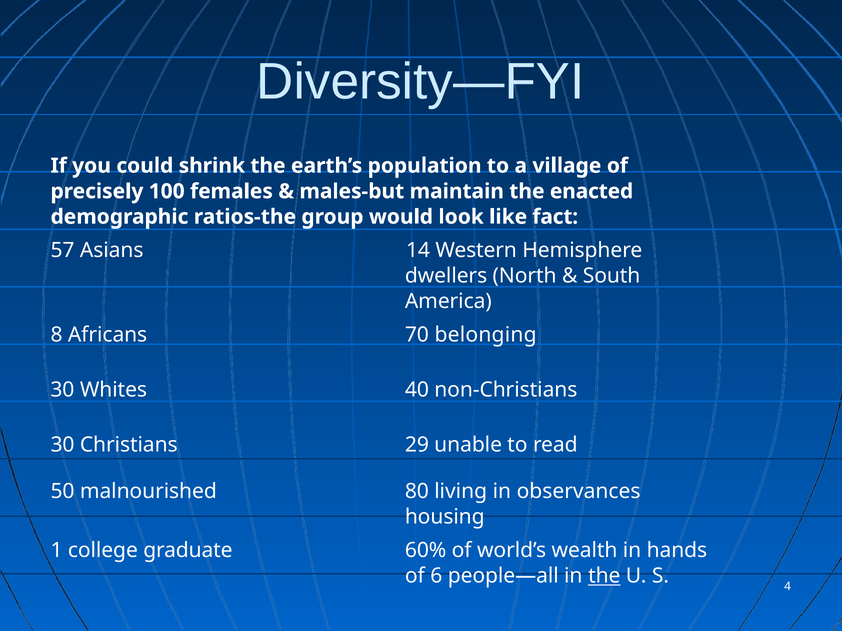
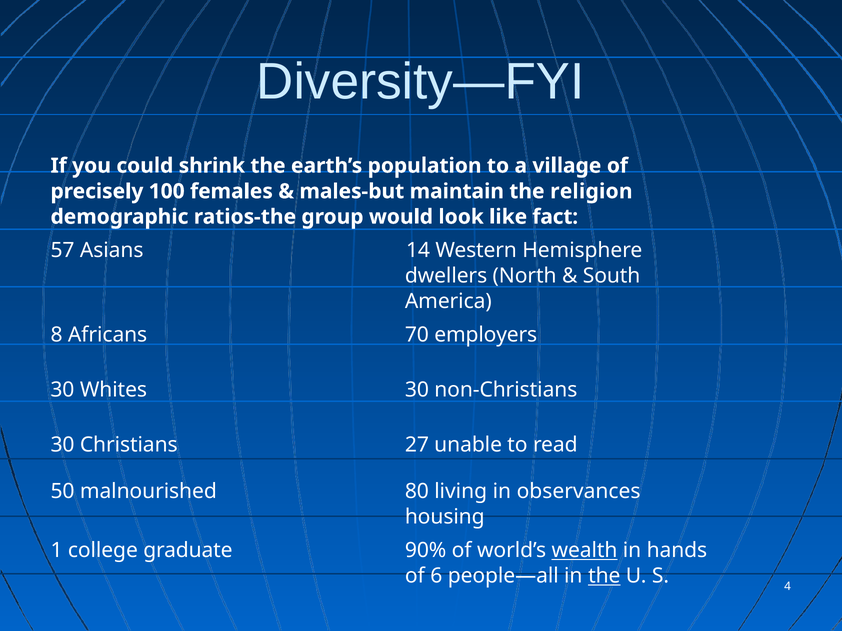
enacted: enacted -> religion
belonging: belonging -> employers
Whites 40: 40 -> 30
29: 29 -> 27
60%: 60% -> 90%
wealth underline: none -> present
